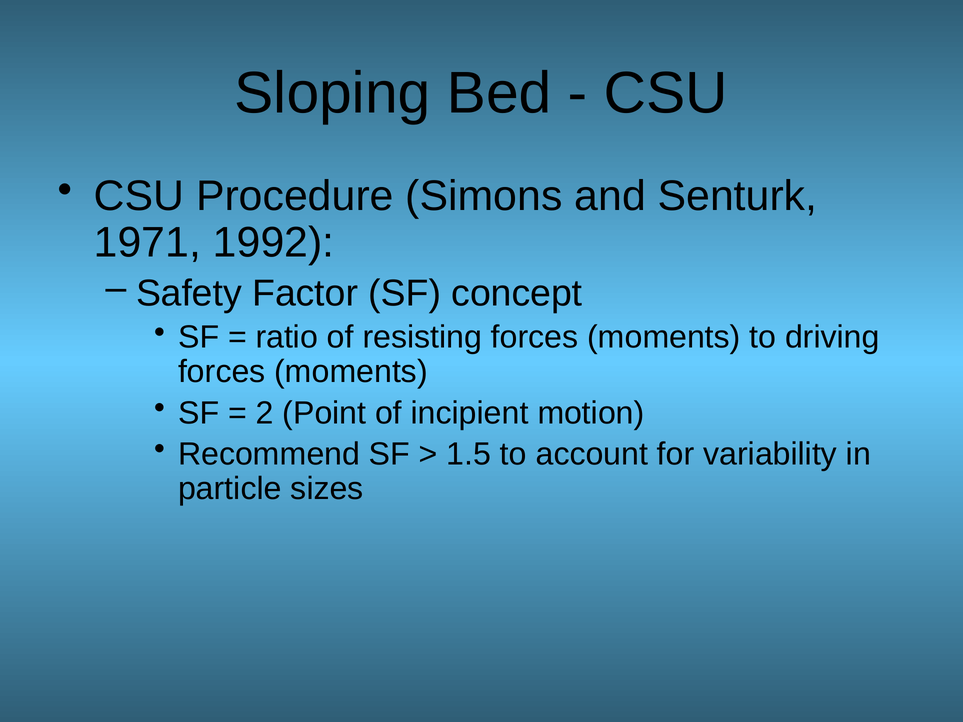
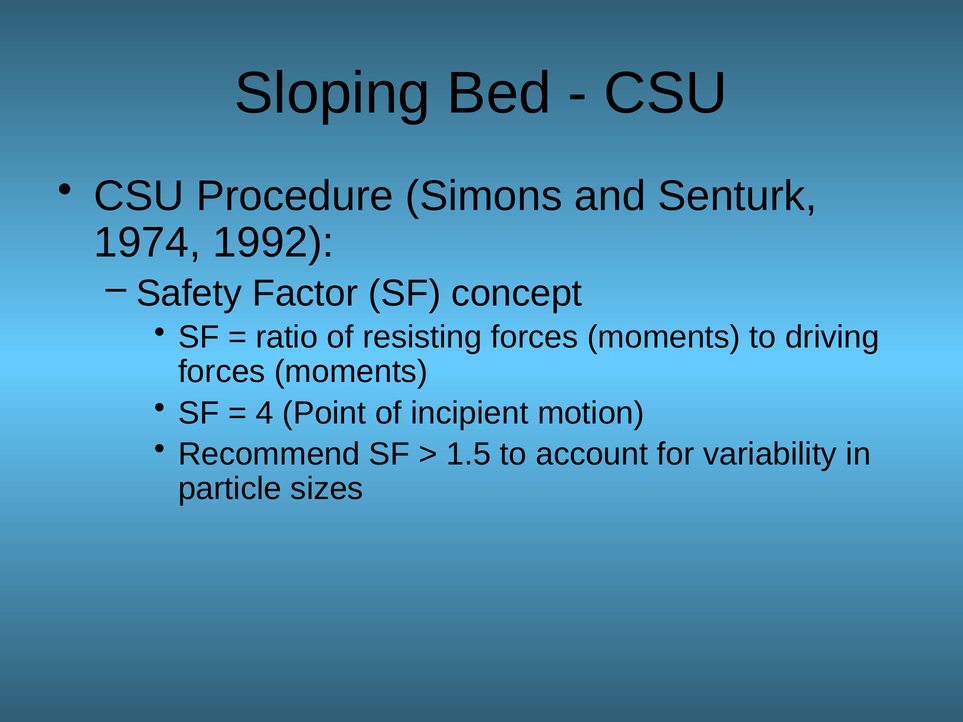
1971: 1971 -> 1974
2: 2 -> 4
